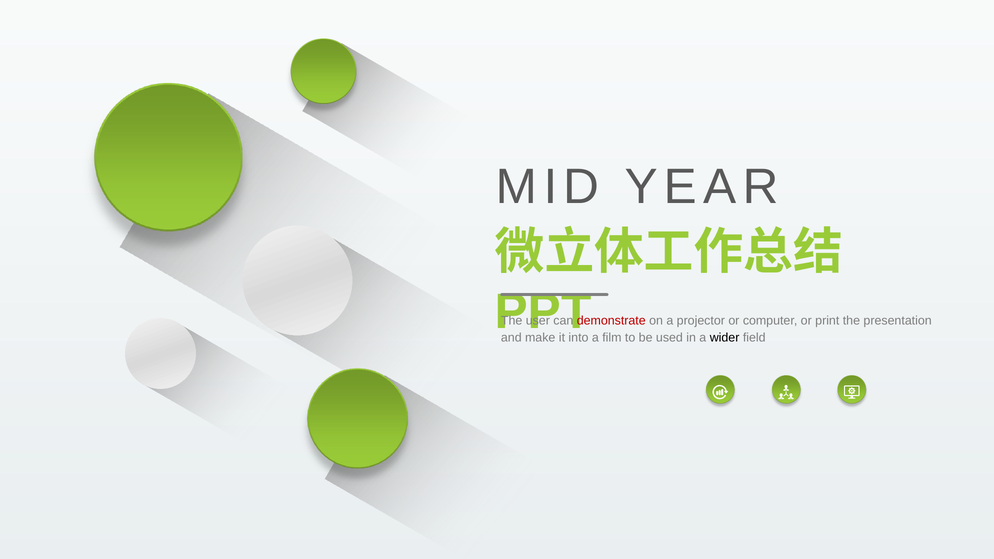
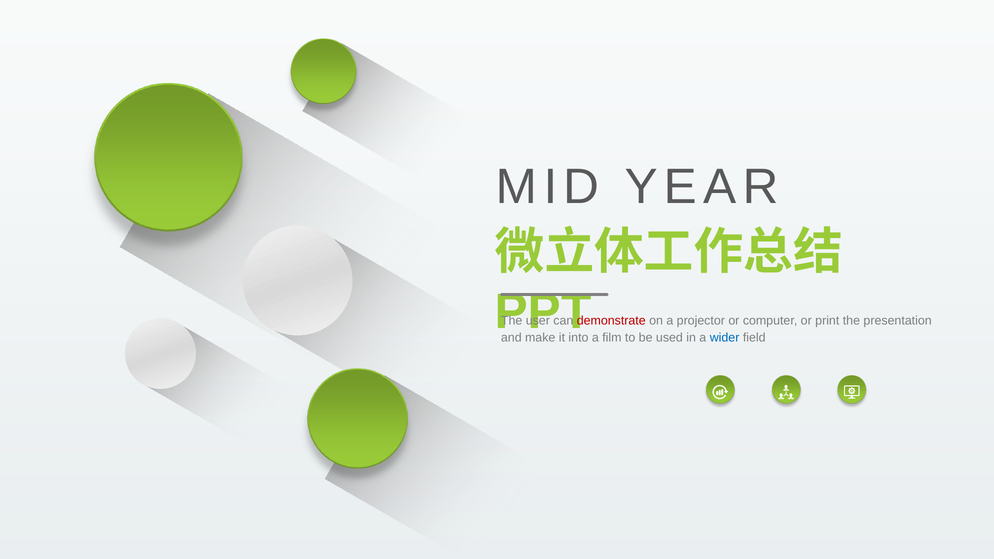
wider colour: black -> blue
